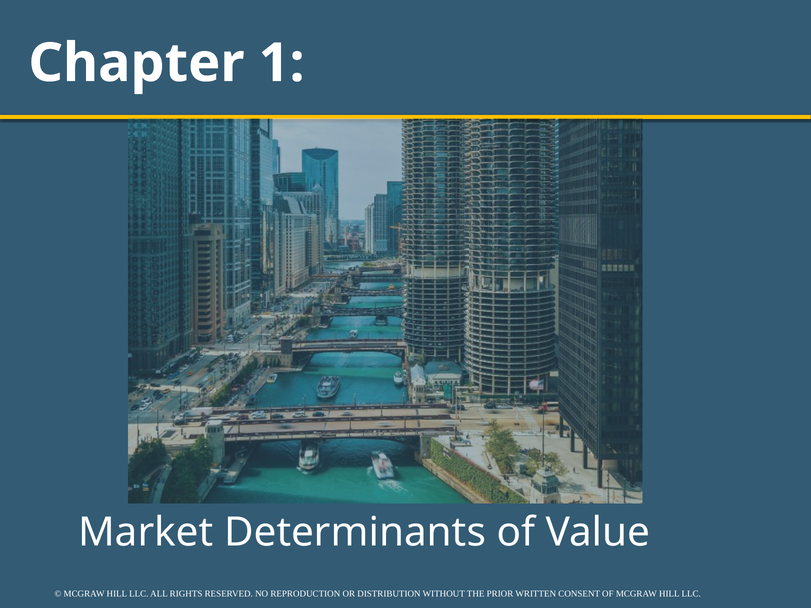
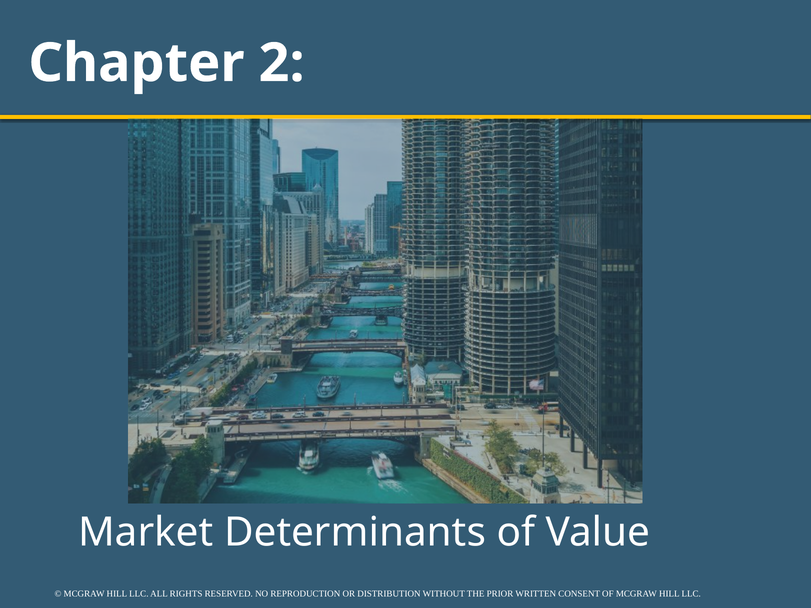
1: 1 -> 2
